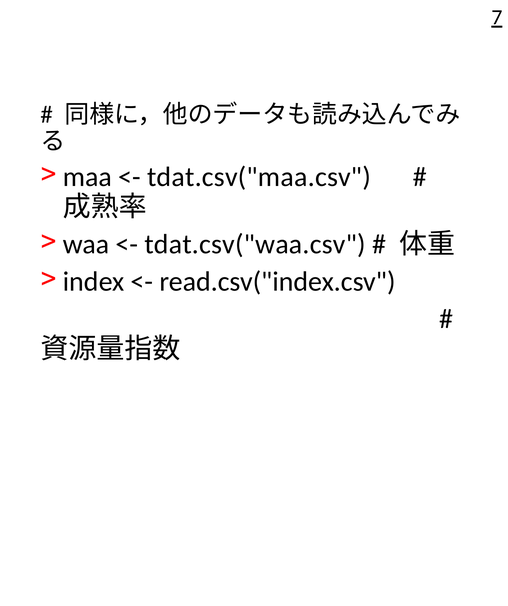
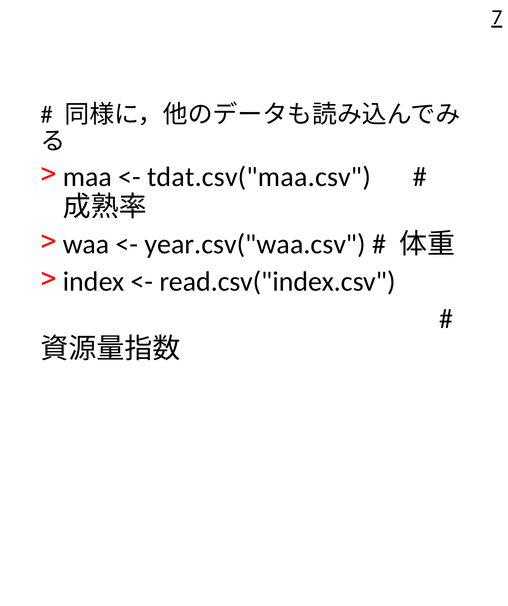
tdat.csv("waa.csv: tdat.csv("waa.csv -> year.csv("waa.csv
